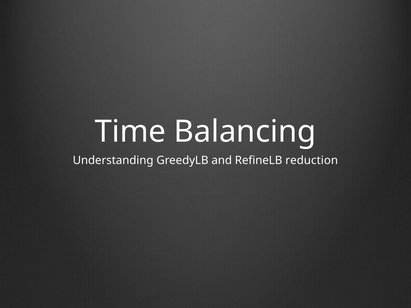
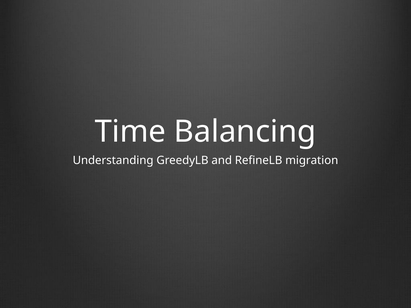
reduction: reduction -> migration
